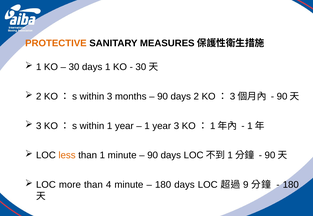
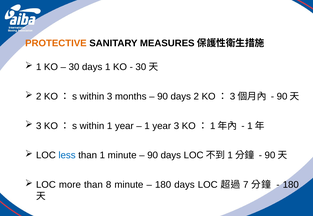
less colour: orange -> blue
4: 4 -> 8
9: 9 -> 7
